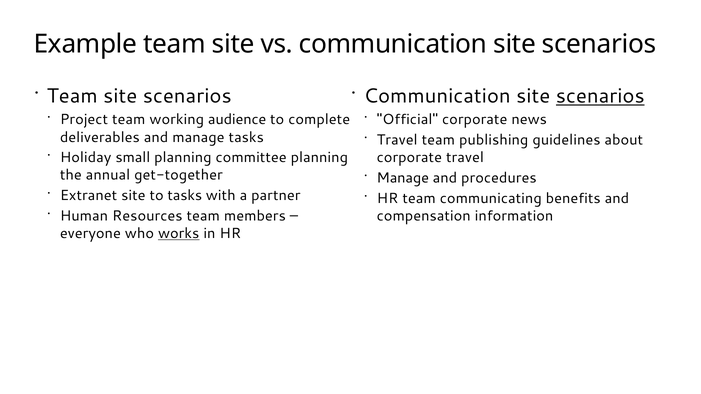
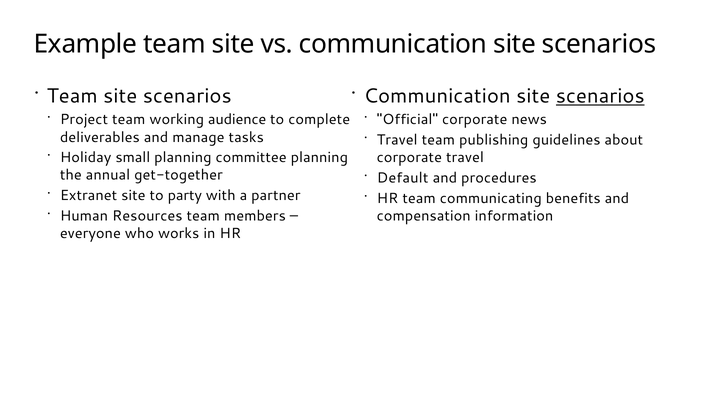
Manage at (403, 178): Manage -> Default
to tasks: tasks -> party
works underline: present -> none
